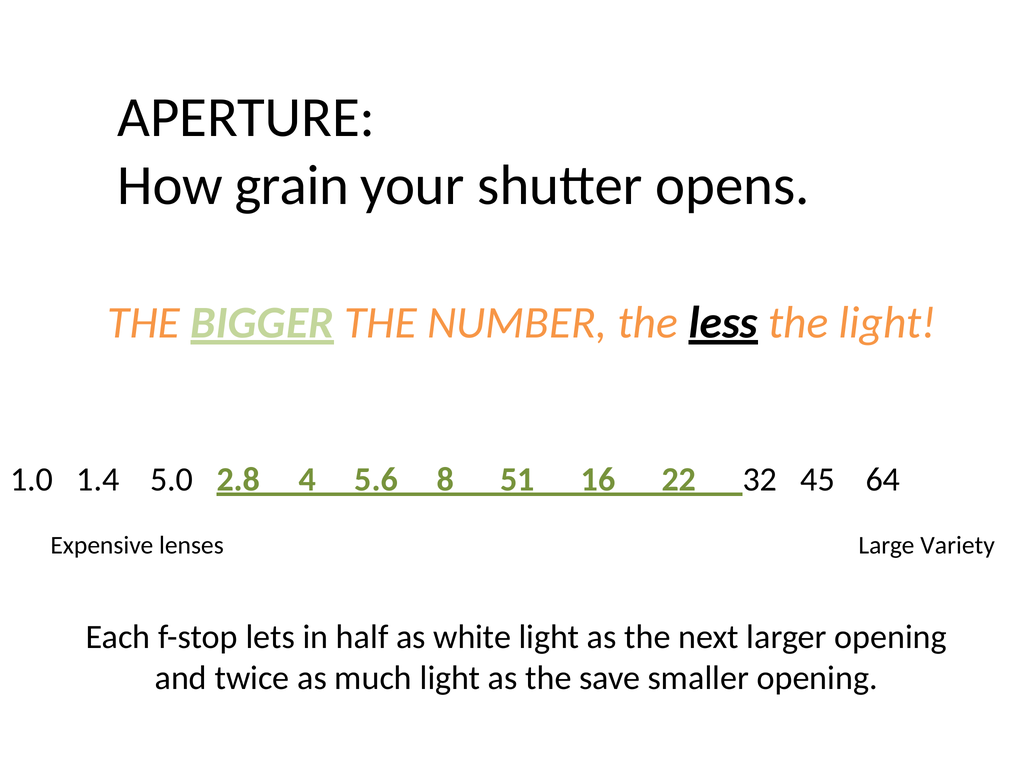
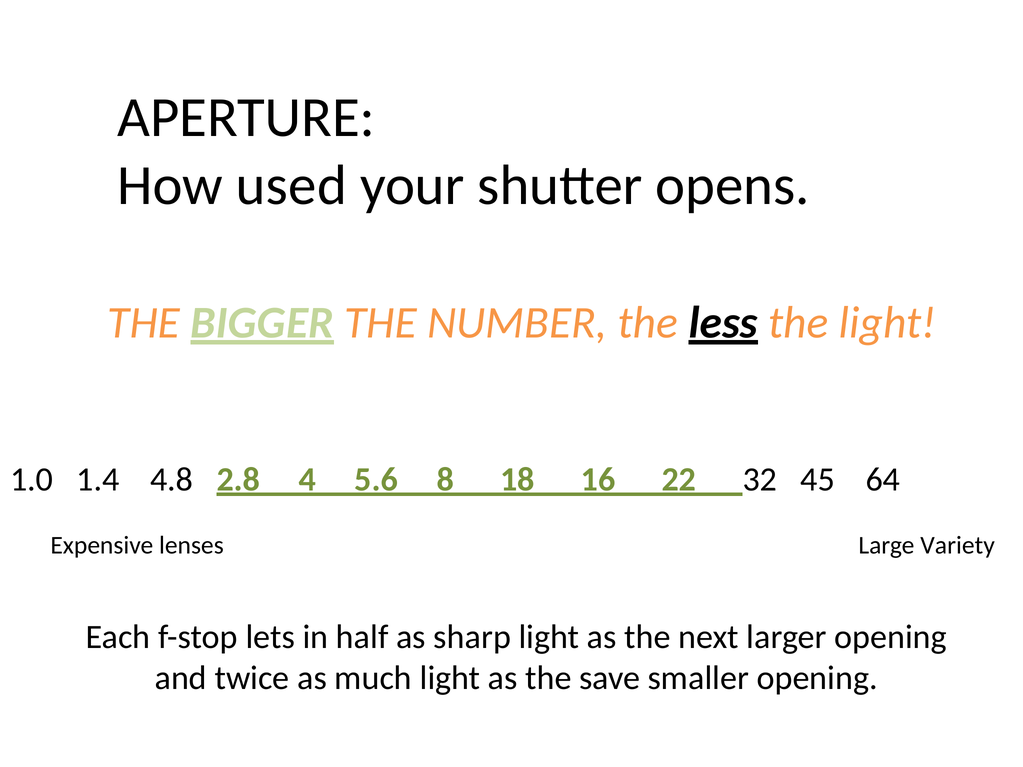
grain: grain -> used
5.0: 5.0 -> 4.8
51: 51 -> 18
white: white -> sharp
